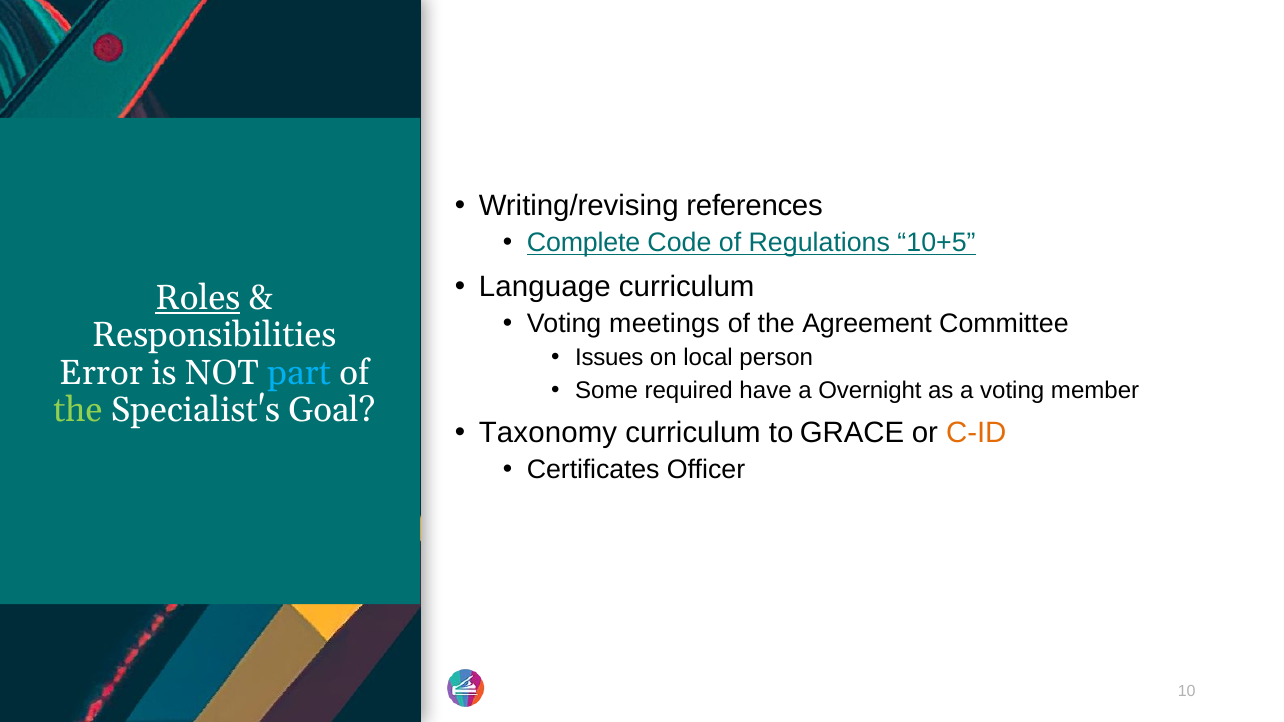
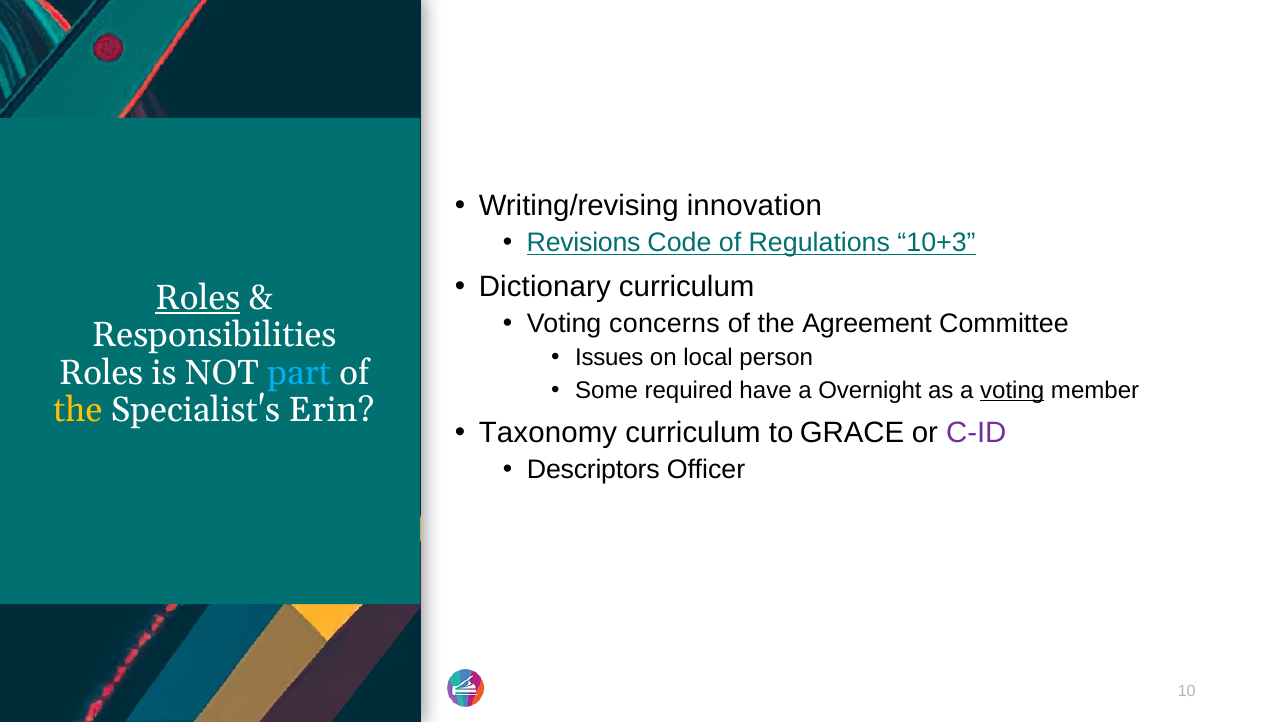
references: references -> innovation
Complete: Complete -> Revisions
10+5: 10+5 -> 10+3
Language: Language -> Dictionary
meetings: meetings -> concerns
Error at (101, 373): Error -> Roles
voting at (1012, 390) underline: none -> present
the at (78, 411) colour: light green -> yellow
Goal: Goal -> Erin
C-ID colour: orange -> purple
Certificates: Certificates -> Descriptors
